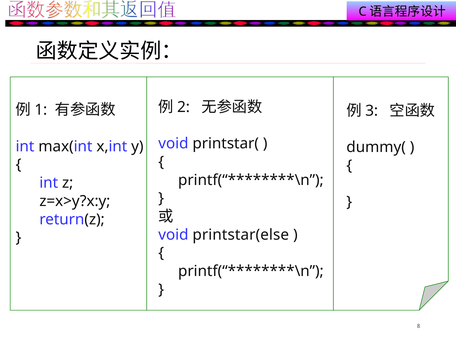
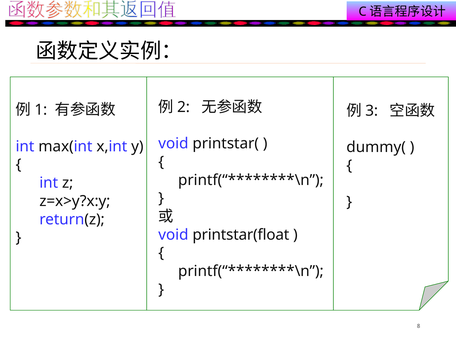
printstar(else: printstar(else -> printstar(float
